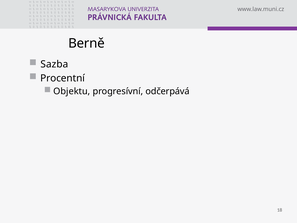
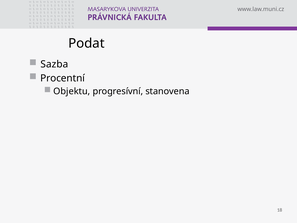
Berně: Berně -> Podat
odčerpává: odčerpává -> stanovena
